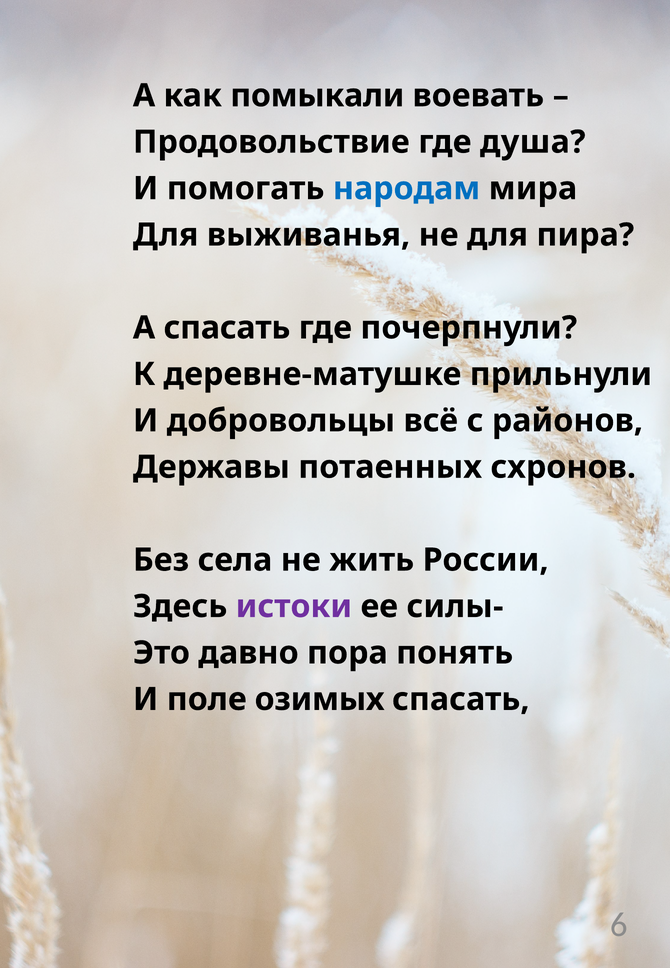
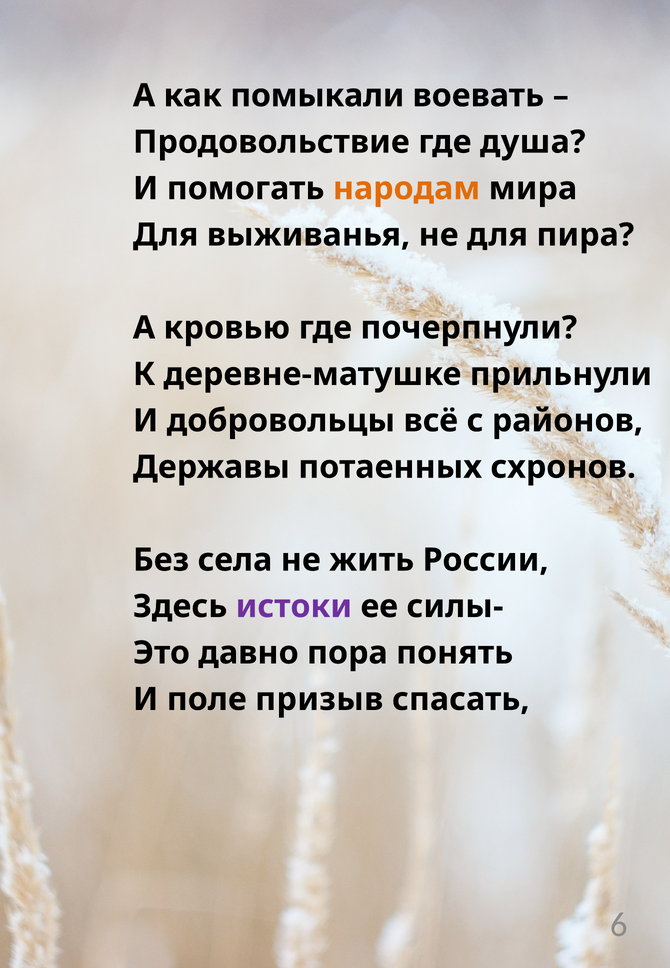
народам colour: blue -> orange
А спасать: спасать -> кровью
озимых: озимых -> призыв
